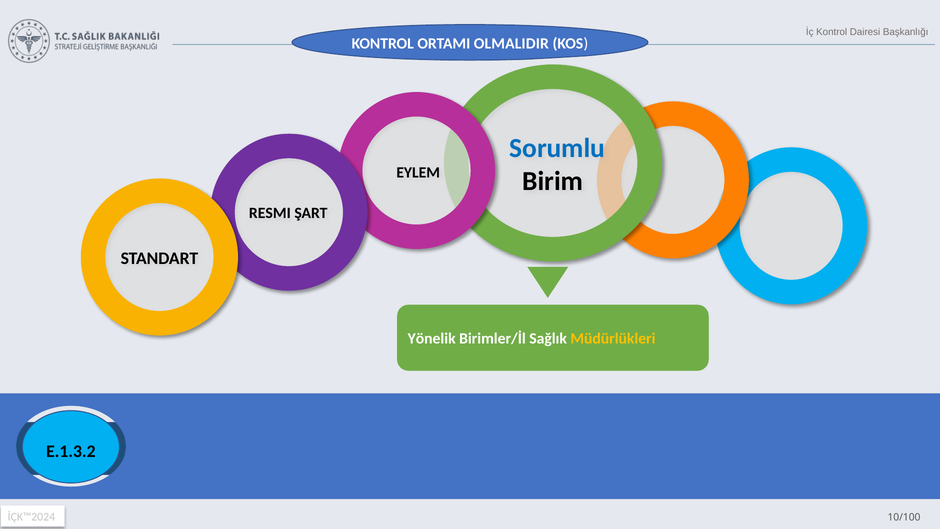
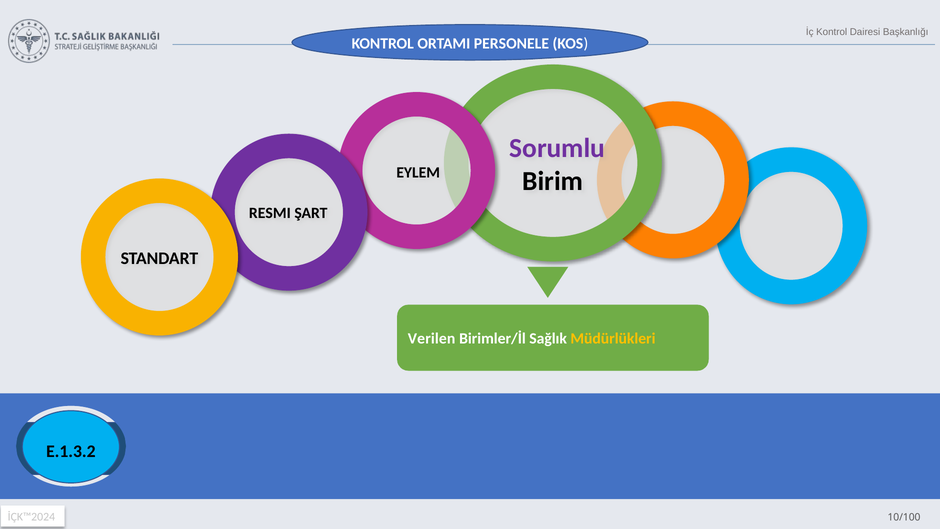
OLMALIDIR: OLMALIDIR -> PERSONELE
Sorumlu colour: blue -> purple
Yönelik: Yönelik -> Verilen
